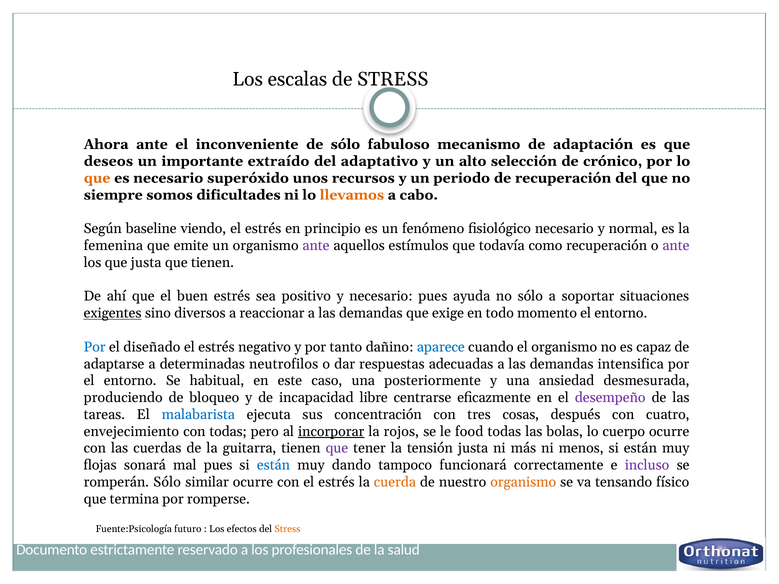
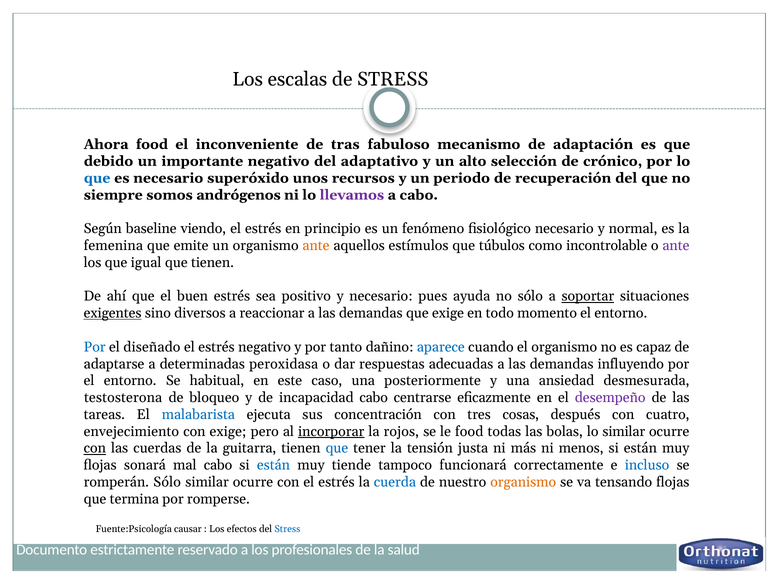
Ahora ante: ante -> food
de sólo: sólo -> tras
deseos: deseos -> debido
importante extraído: extraído -> negativo
que at (97, 178) colour: orange -> blue
dificultades: dificultades -> andrógenos
llevamos colour: orange -> purple
ante at (316, 246) colour: purple -> orange
todavía: todavía -> túbulos
como recuperación: recuperación -> incontrolable
que justa: justa -> igual
soportar underline: none -> present
neutrofilos: neutrofilos -> peroxidasa
intensifica: intensifica -> influyendo
produciendo: produciendo -> testosterona
incapacidad libre: libre -> cabo
con todas: todas -> exige
lo cuerpo: cuerpo -> similar
con at (95, 449) underline: none -> present
que at (337, 449) colour: purple -> blue
mal pues: pues -> cabo
dando: dando -> tiende
incluso colour: purple -> blue
cuerda colour: orange -> blue
tensando físico: físico -> flojas
futuro: futuro -> causar
Stress at (287, 529) colour: orange -> blue
